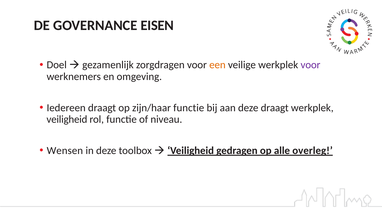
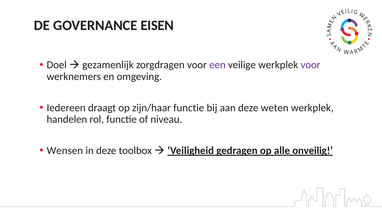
een colour: orange -> purple
deze draagt: draagt -> weten
veiligheid at (67, 119): veiligheid -> handelen
overleg: overleg -> onveilig
